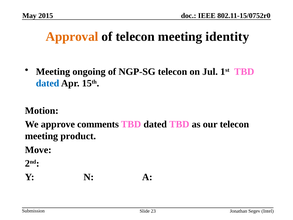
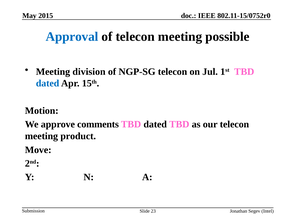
Approval colour: orange -> blue
identity: identity -> possible
ongoing: ongoing -> division
